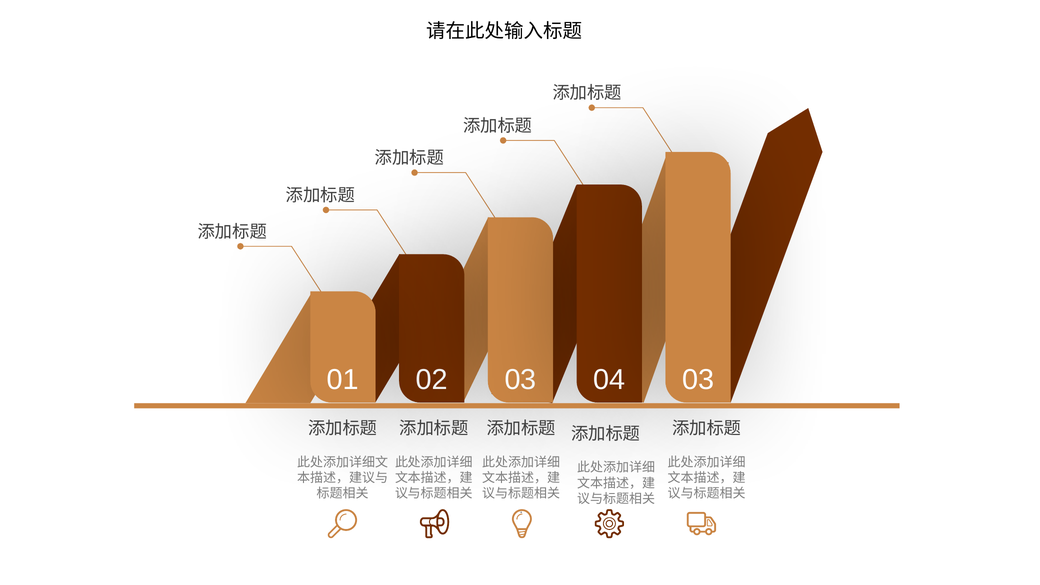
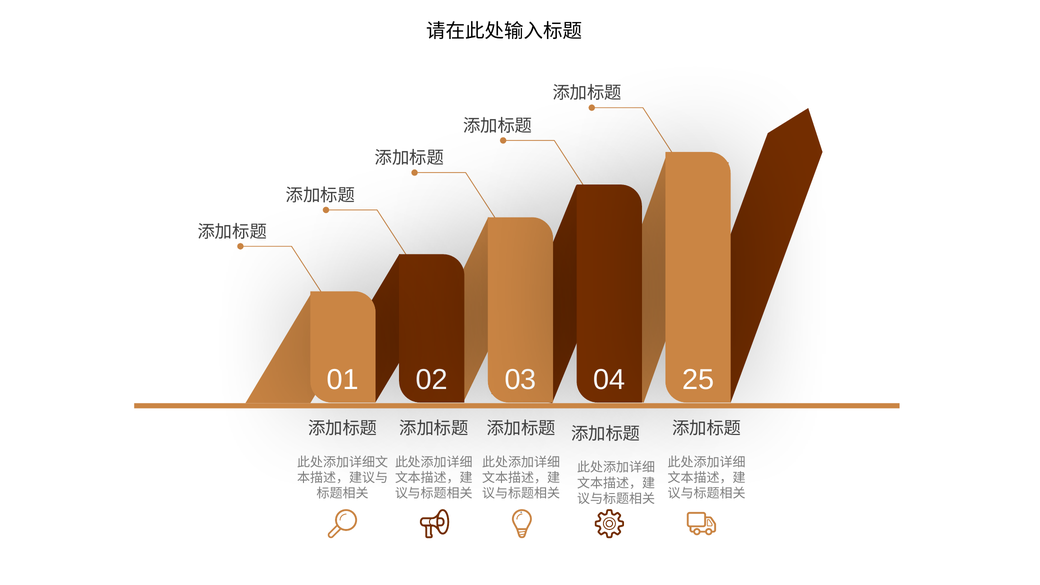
03 at (698, 380): 03 -> 25
